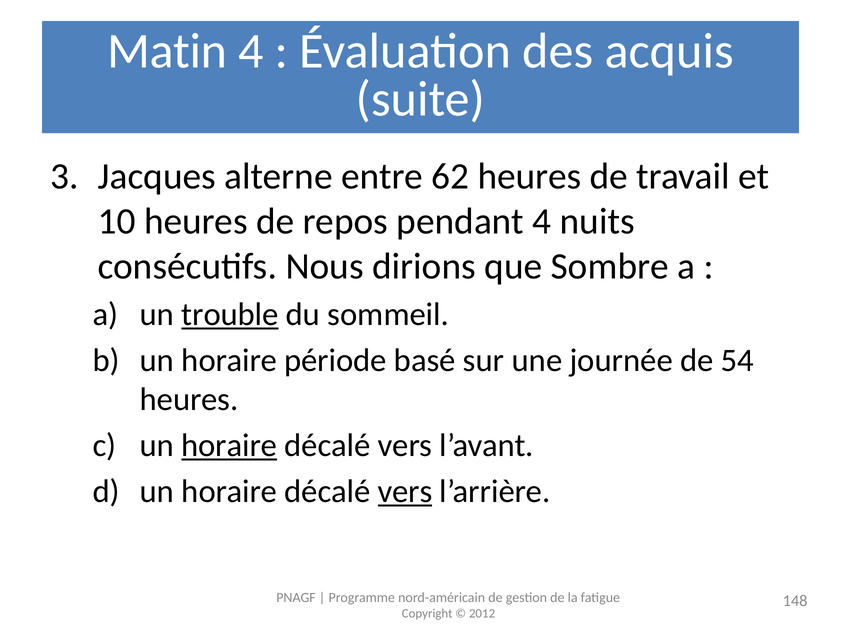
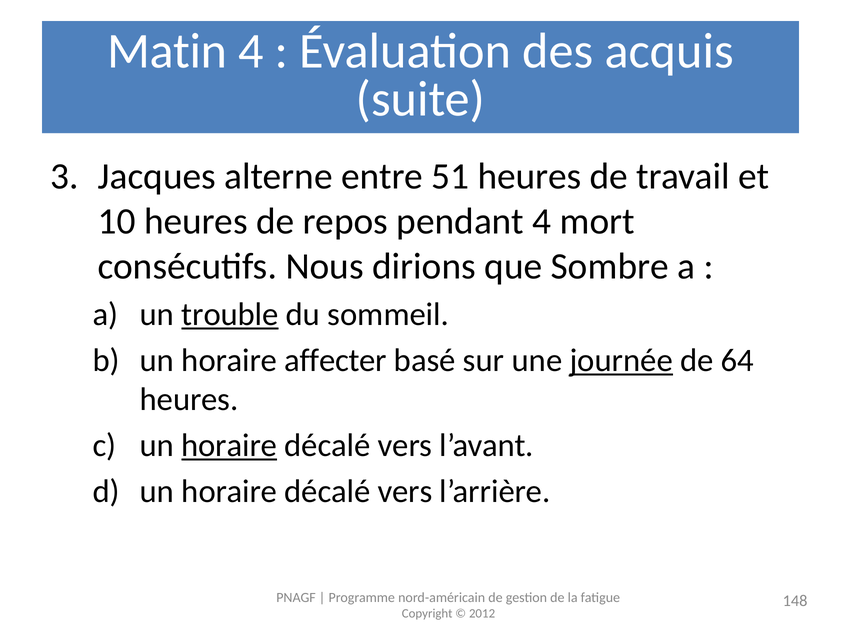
62: 62 -> 51
nuits: nuits -> mort
période: période -> affecter
journée underline: none -> present
54: 54 -> 64
vers at (405, 491) underline: present -> none
